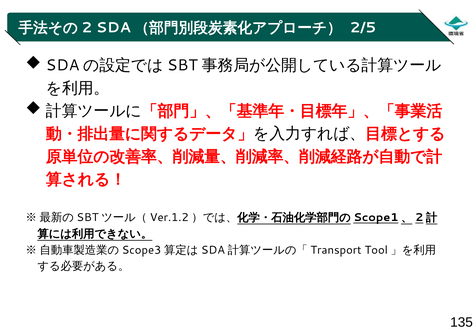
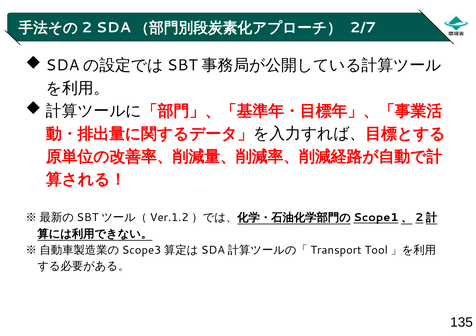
2/5: 2/5 -> 2/7
